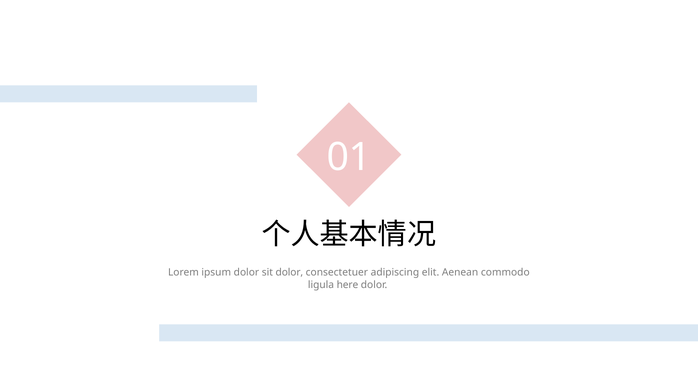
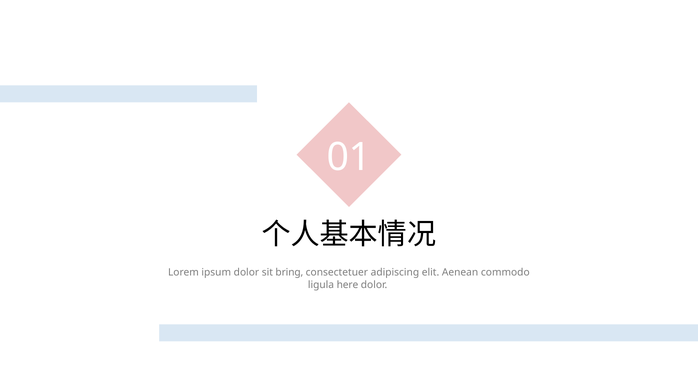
sit dolor: dolor -> bring
